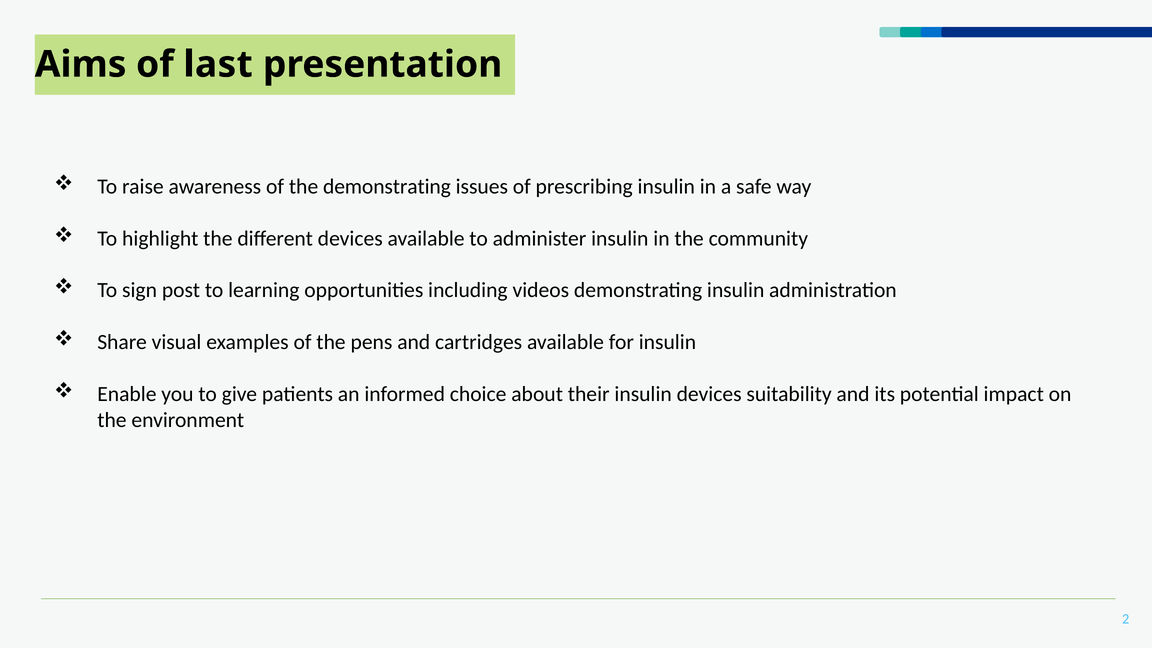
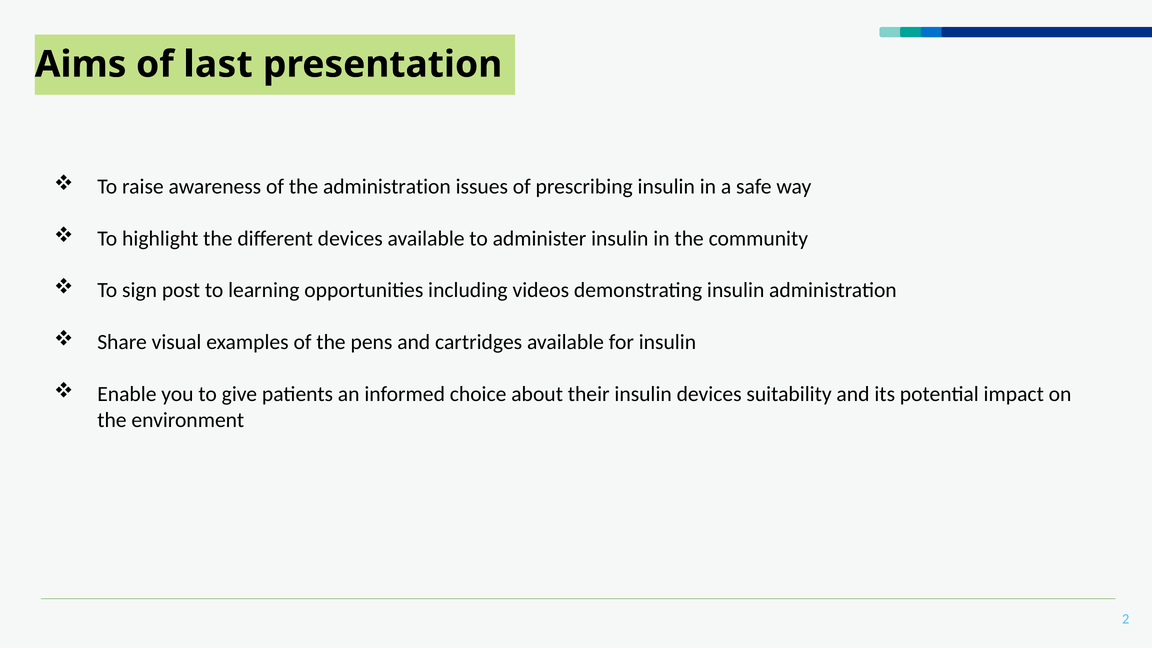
the demonstrating: demonstrating -> administration
